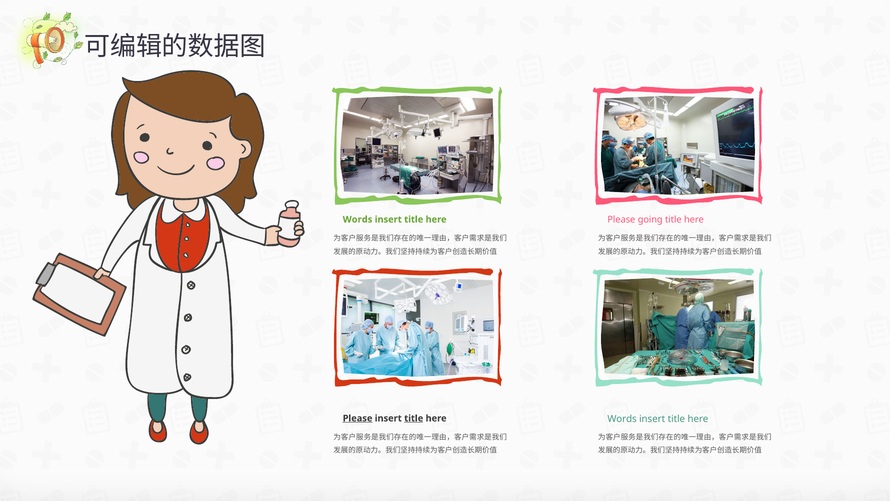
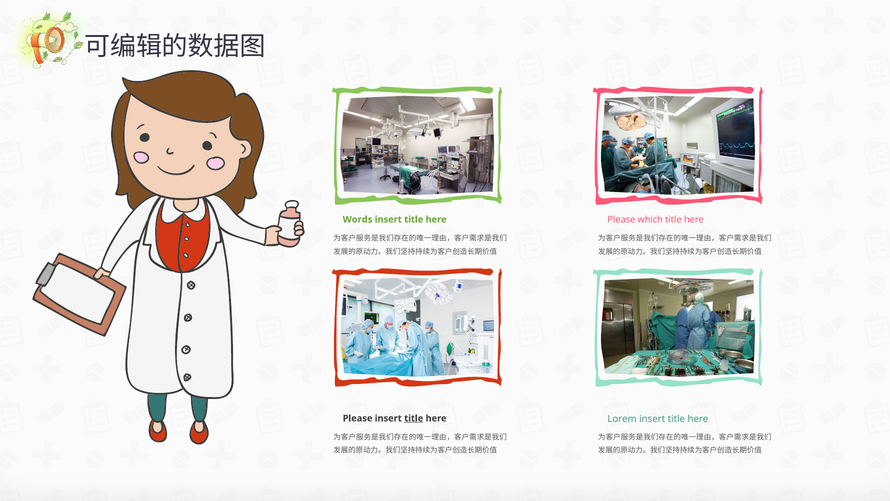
going: going -> which
Words at (622, 419): Words -> Lorem
Please at (358, 418) underline: present -> none
